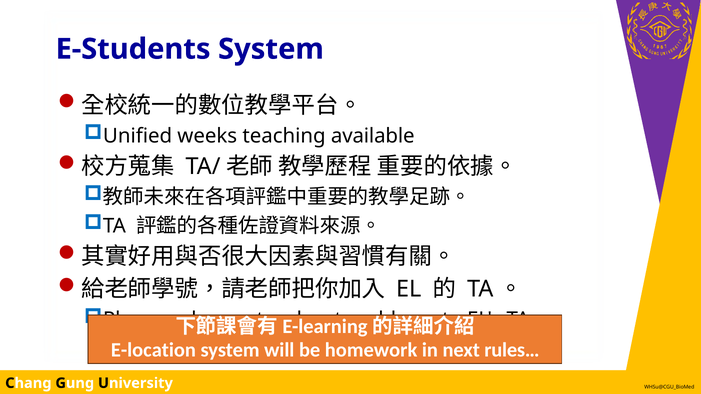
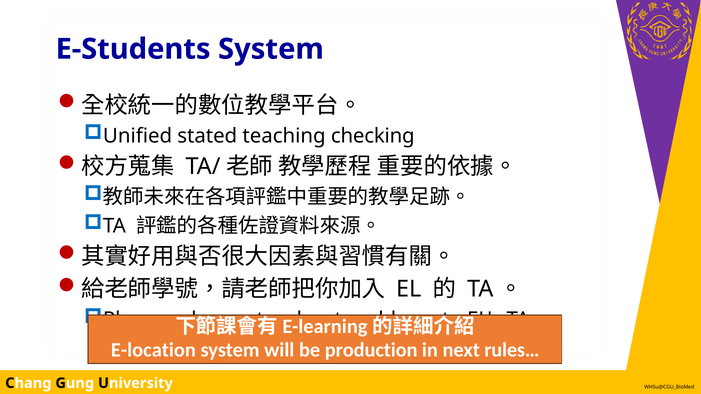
weeks: weeks -> stated
available: available -> checking
homework: homework -> production
